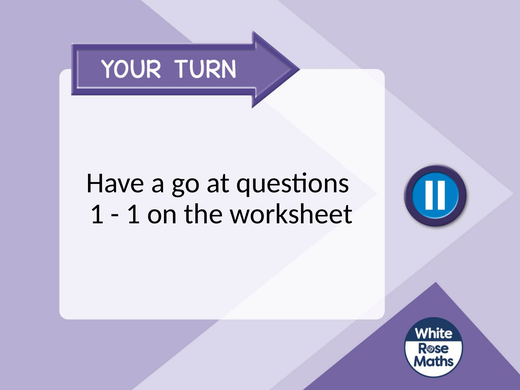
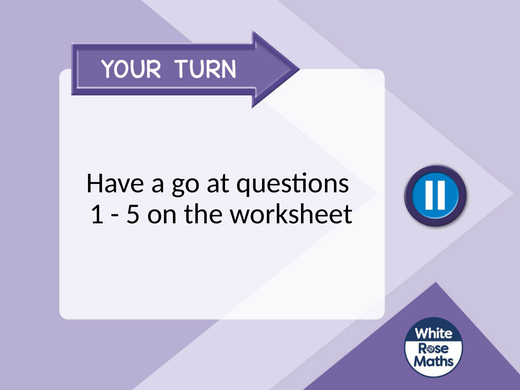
1 at (133, 214): 1 -> 5
